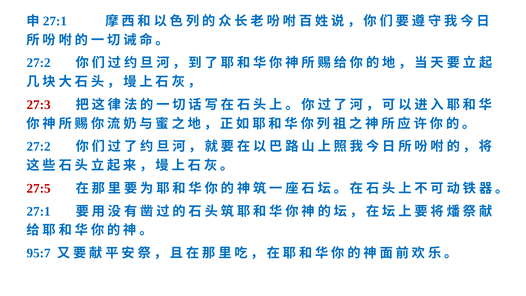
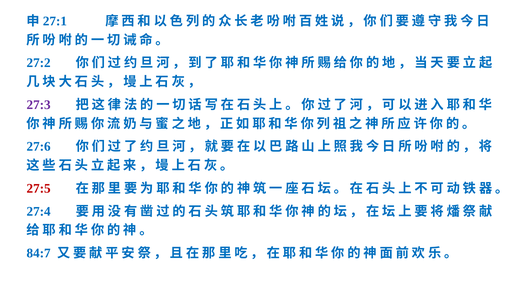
27:3 colour: red -> purple
27:2 at (39, 147): 27:2 -> 27:6
27:1: 27:1 -> 27:4
95:7: 95:7 -> 84:7
